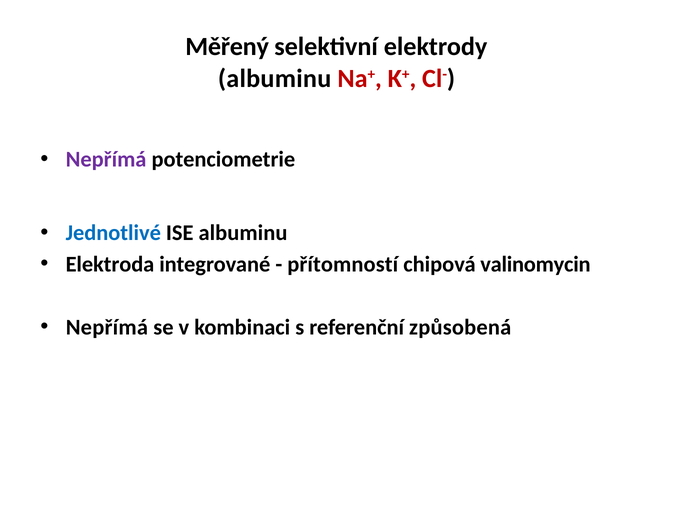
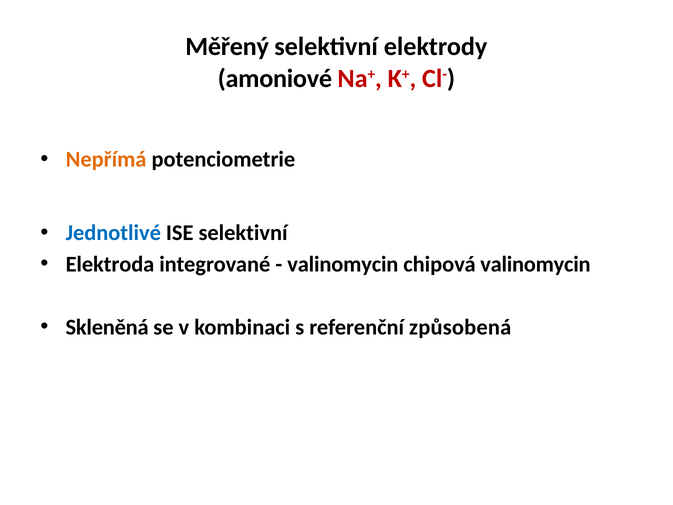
albuminu at (275, 79): albuminu -> amoniové
Nepřímá at (106, 159) colour: purple -> orange
ISE albuminu: albuminu -> selektivní
přítomností at (343, 264): přítomností -> valinomycin
Nepřímá at (107, 327): Nepřímá -> Skleněná
